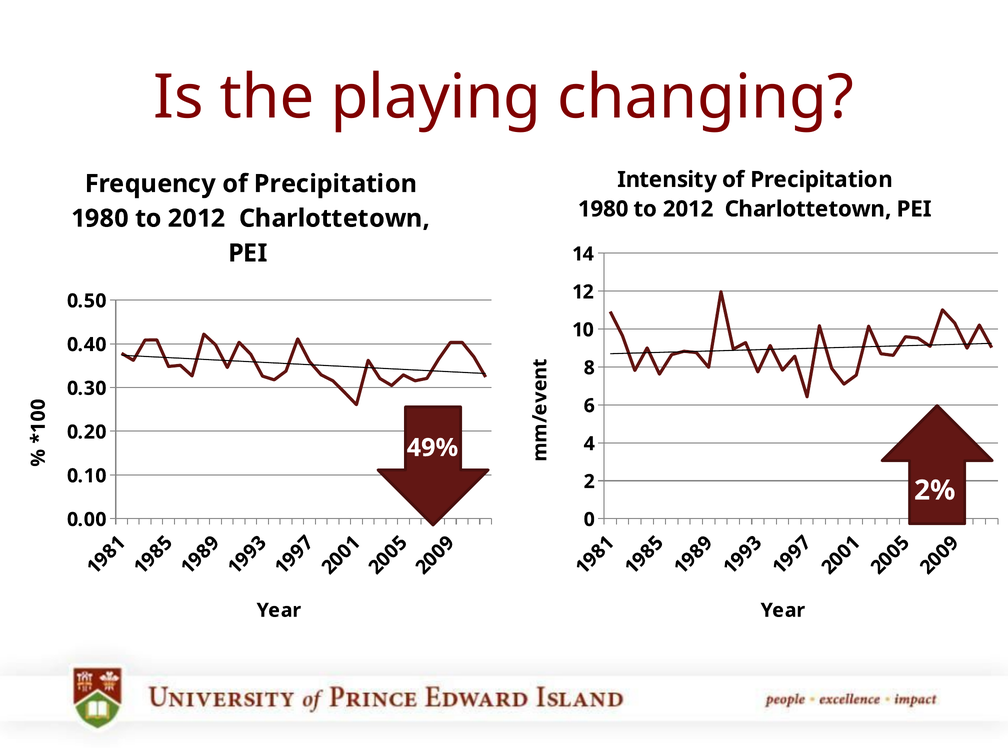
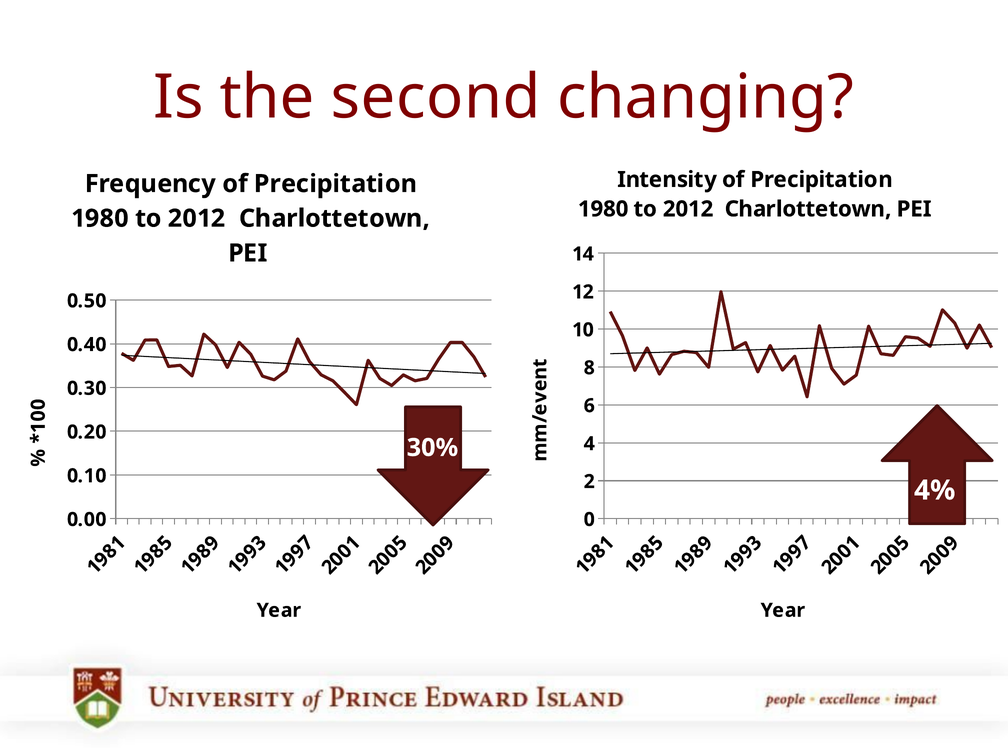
playing: playing -> second
49%: 49% -> 30%
2%: 2% -> 4%
